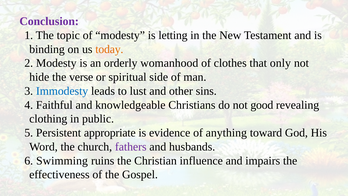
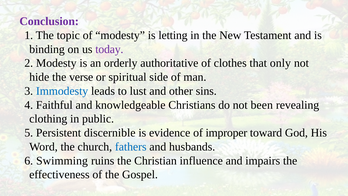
today colour: orange -> purple
womanhood: womanhood -> authoritative
good: good -> been
appropriate: appropriate -> discernible
anything: anything -> improper
fathers colour: purple -> blue
